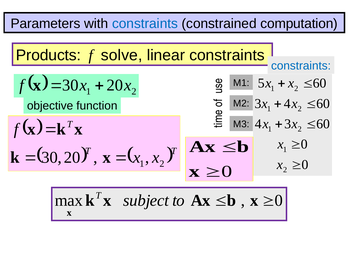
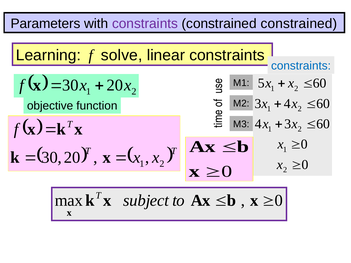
constraints at (145, 24) colour: blue -> purple
constrained computation: computation -> constrained
Products: Products -> Learning
